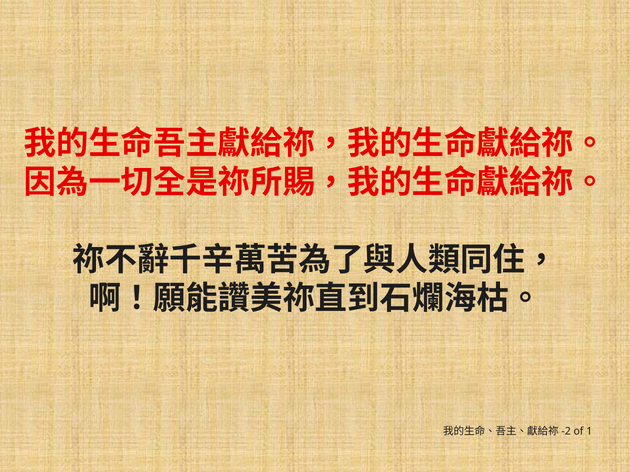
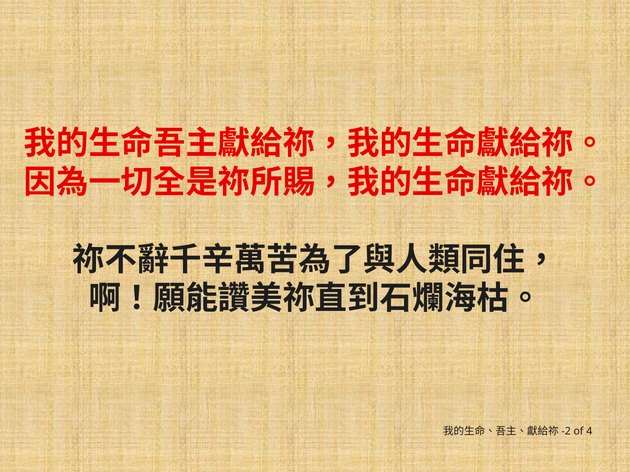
1: 1 -> 4
